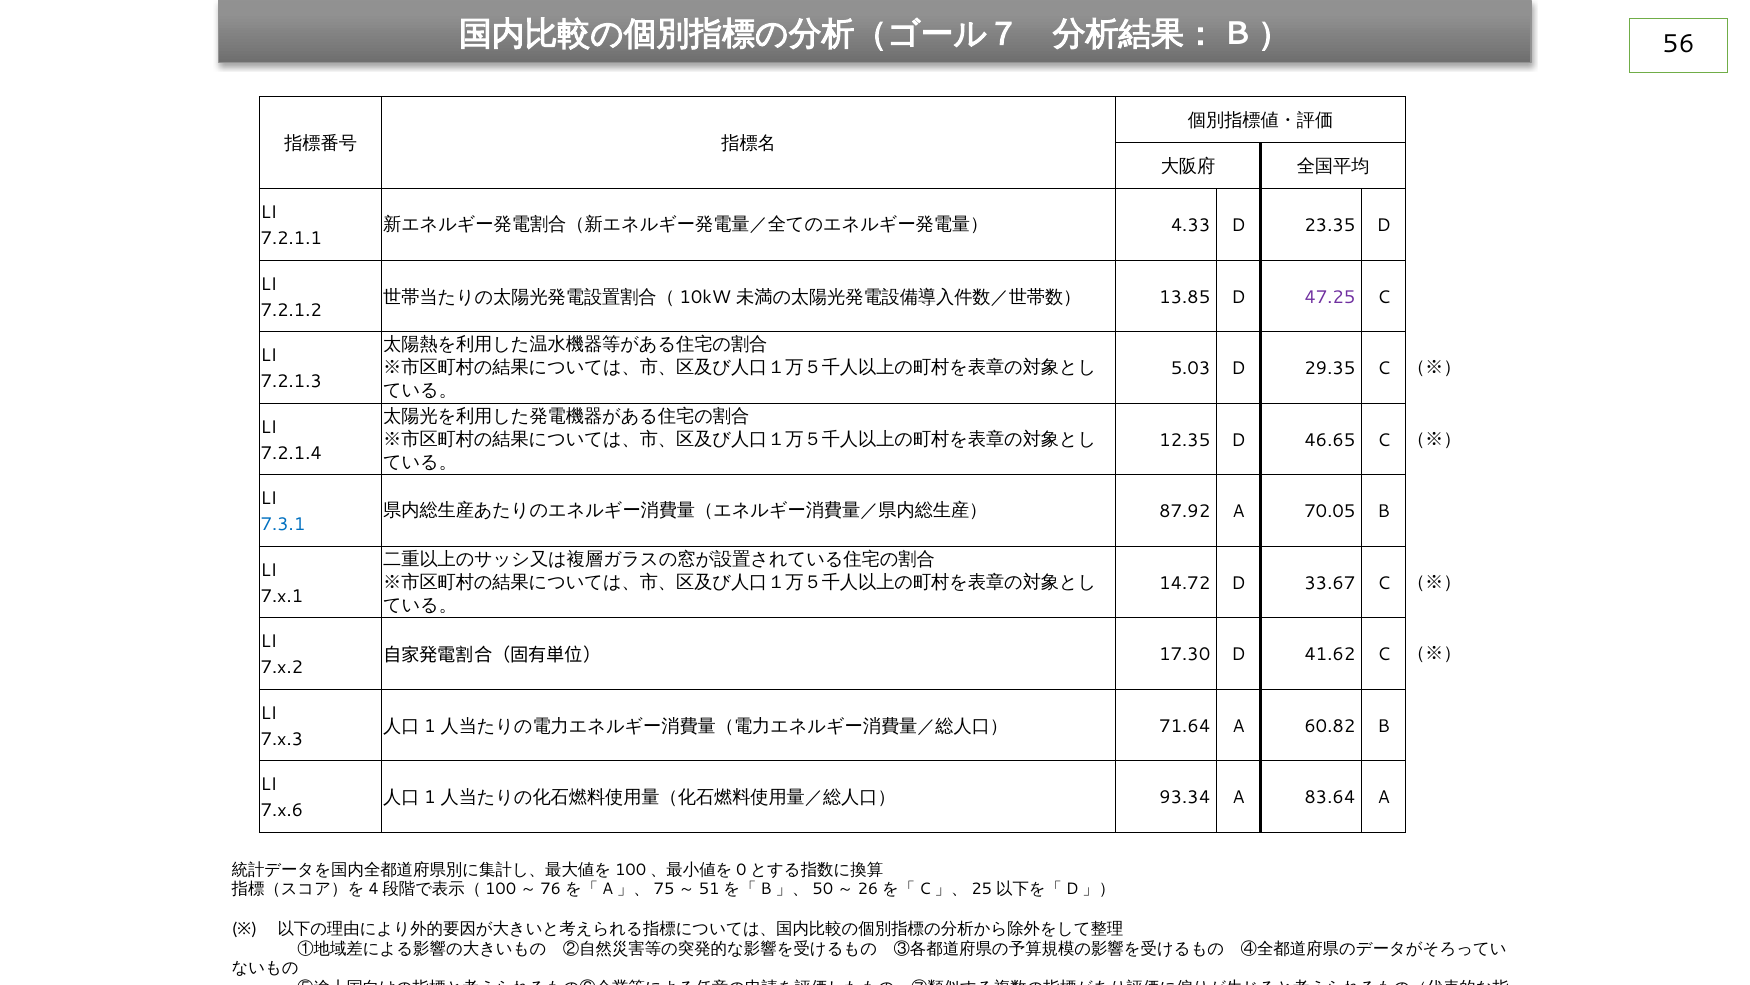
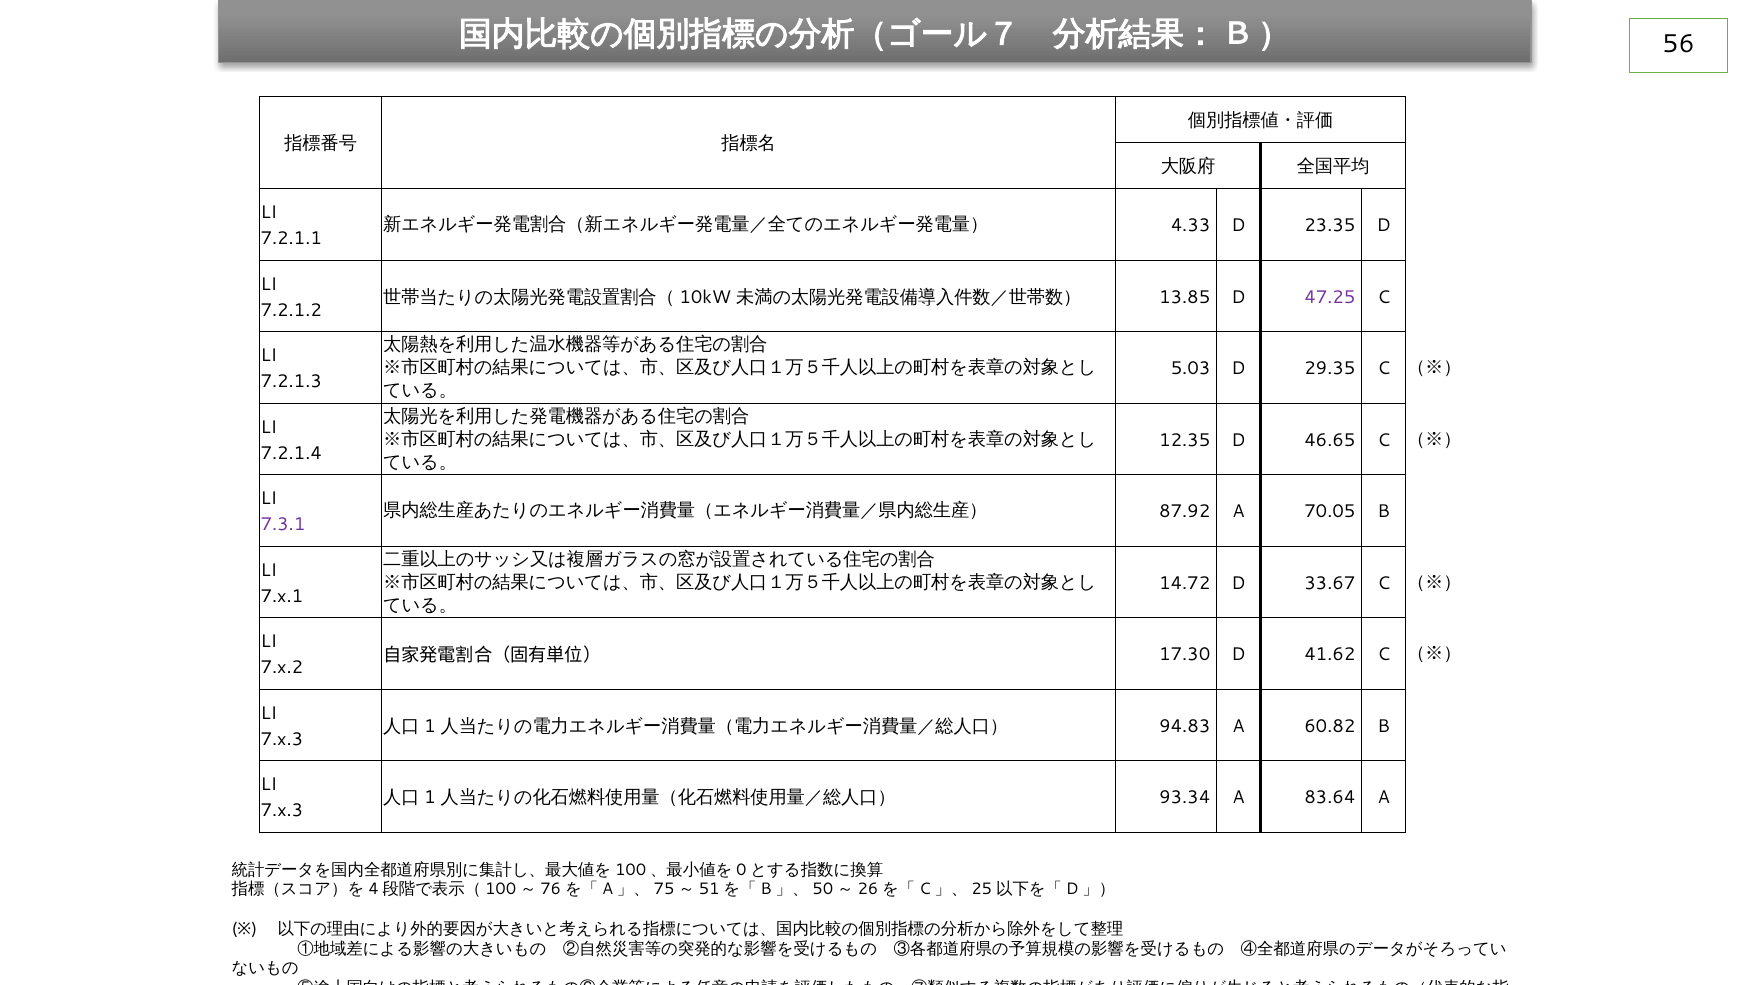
7.3.1 colour: blue -> purple
71.64: 71.64 -> 94.83
7.x.6 at (282, 810): 7.x.6 -> 7.x.3
